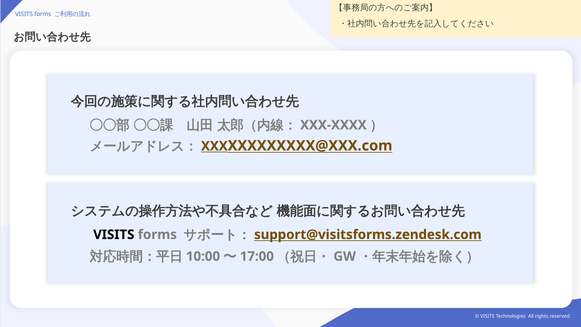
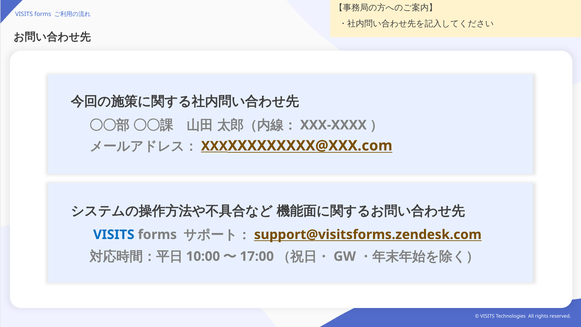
VISITS at (114, 234) colour: black -> blue
